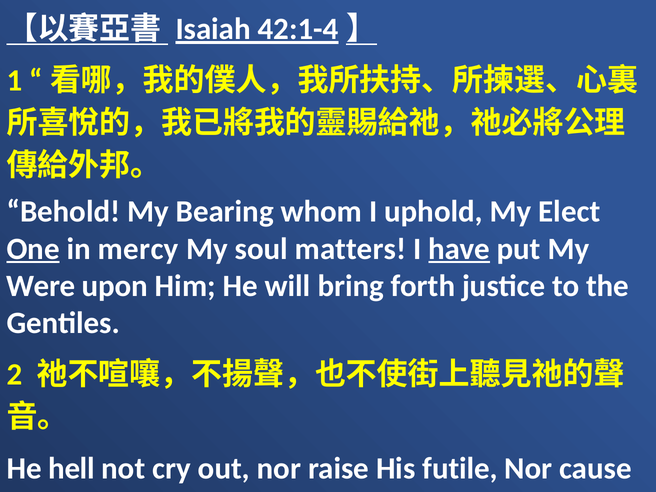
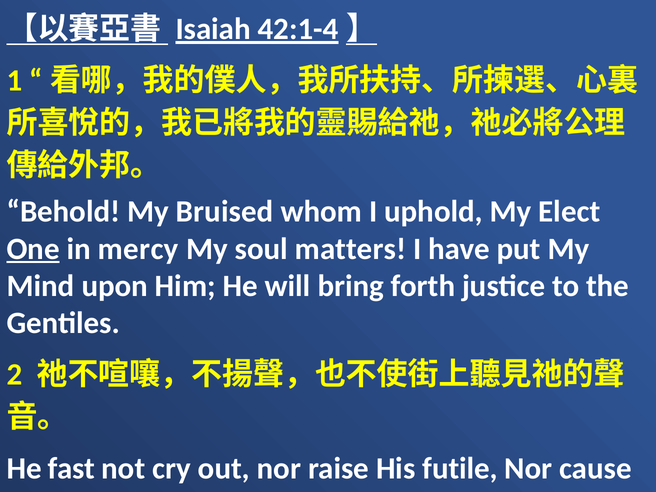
Bearing: Bearing -> Bruised
have underline: present -> none
Were: Were -> Mind
hell: hell -> fast
